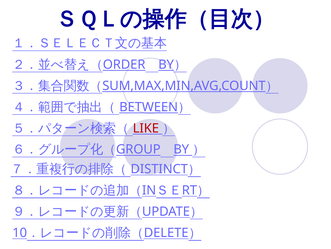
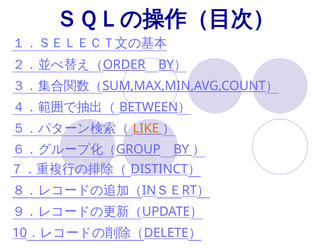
LIKE colour: red -> orange
